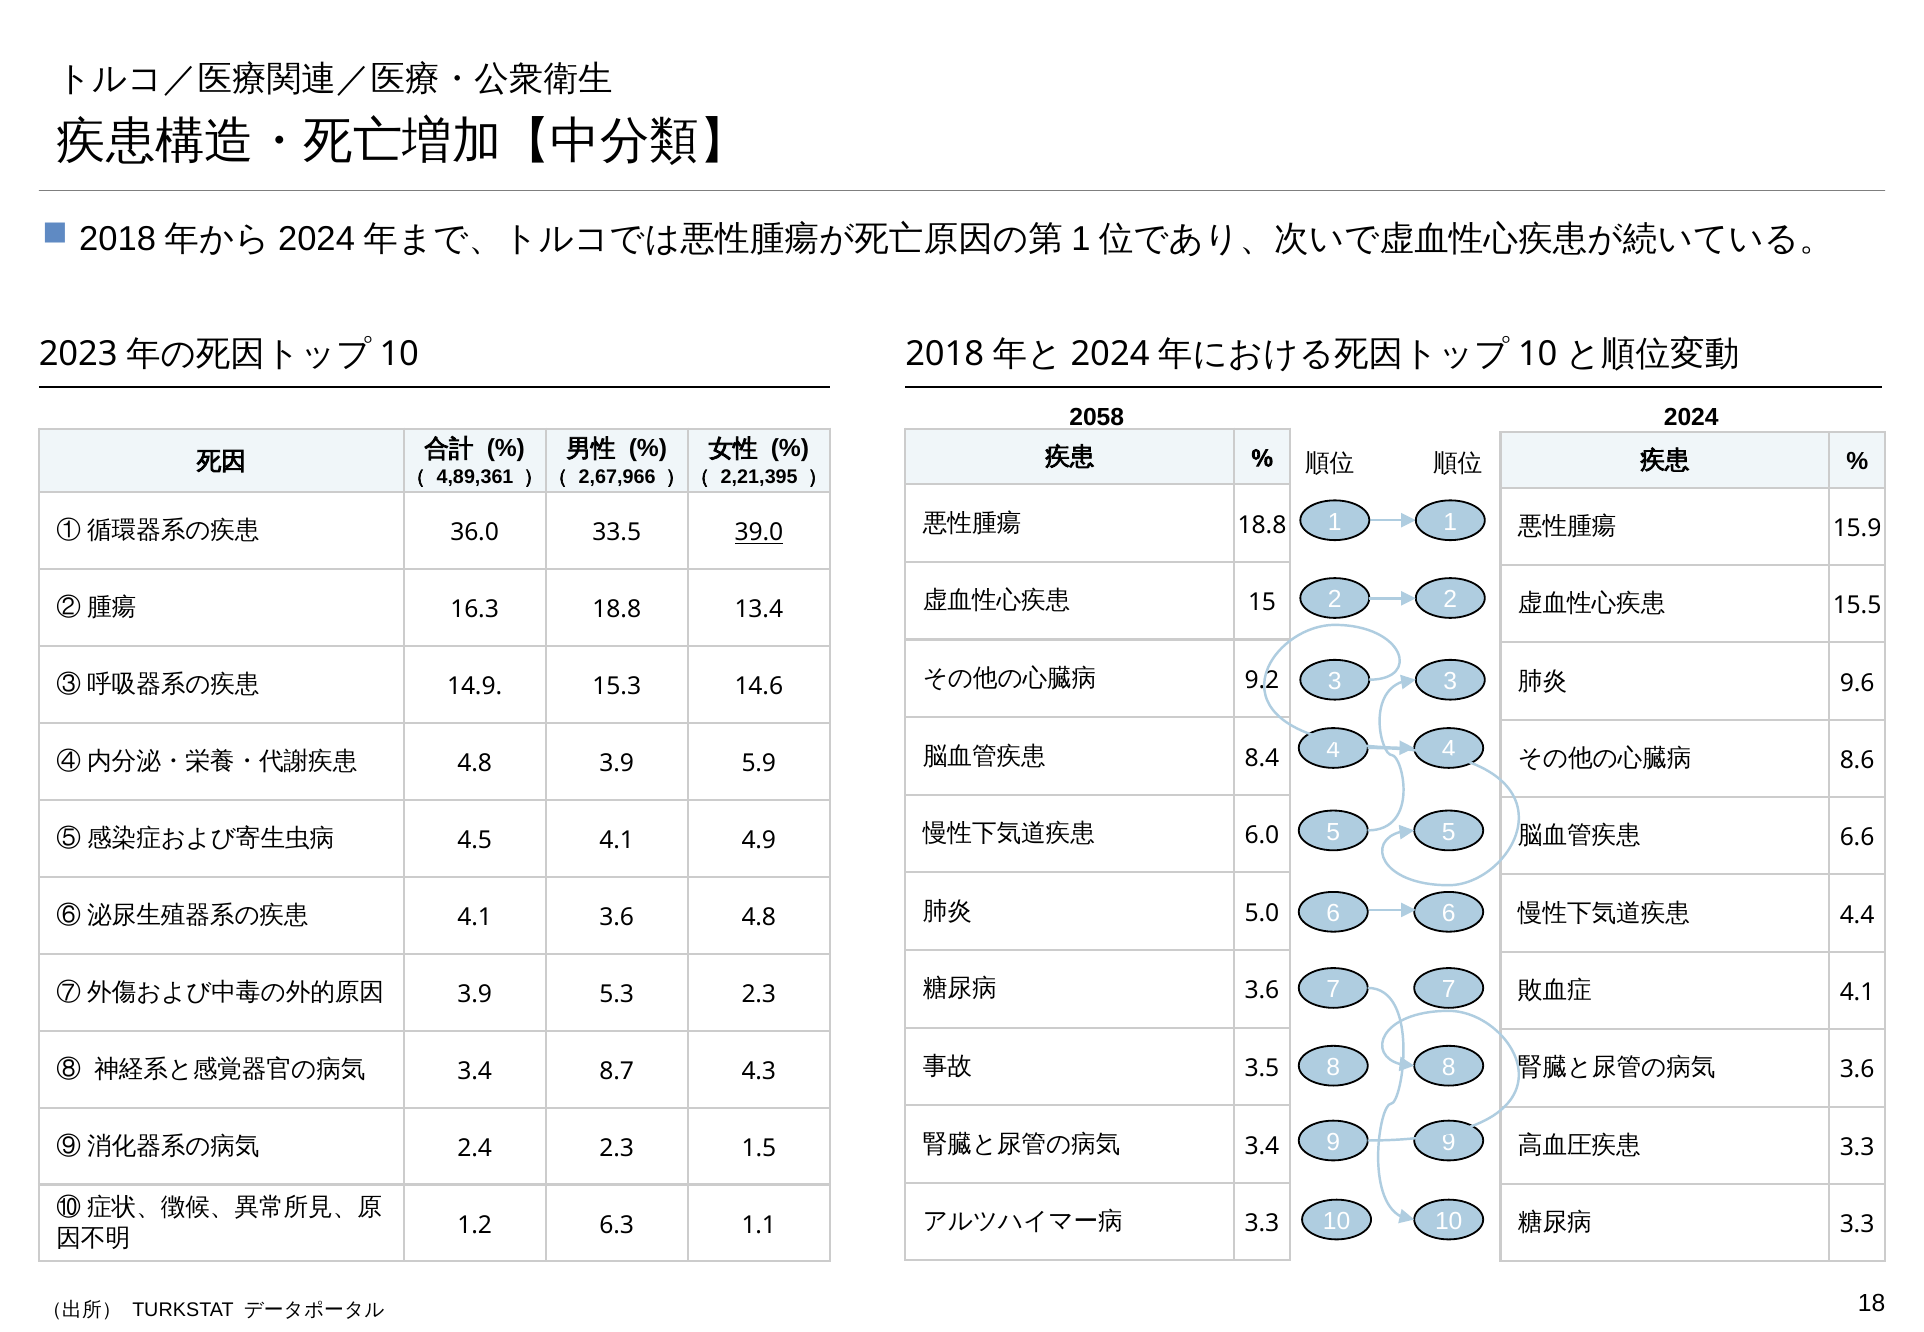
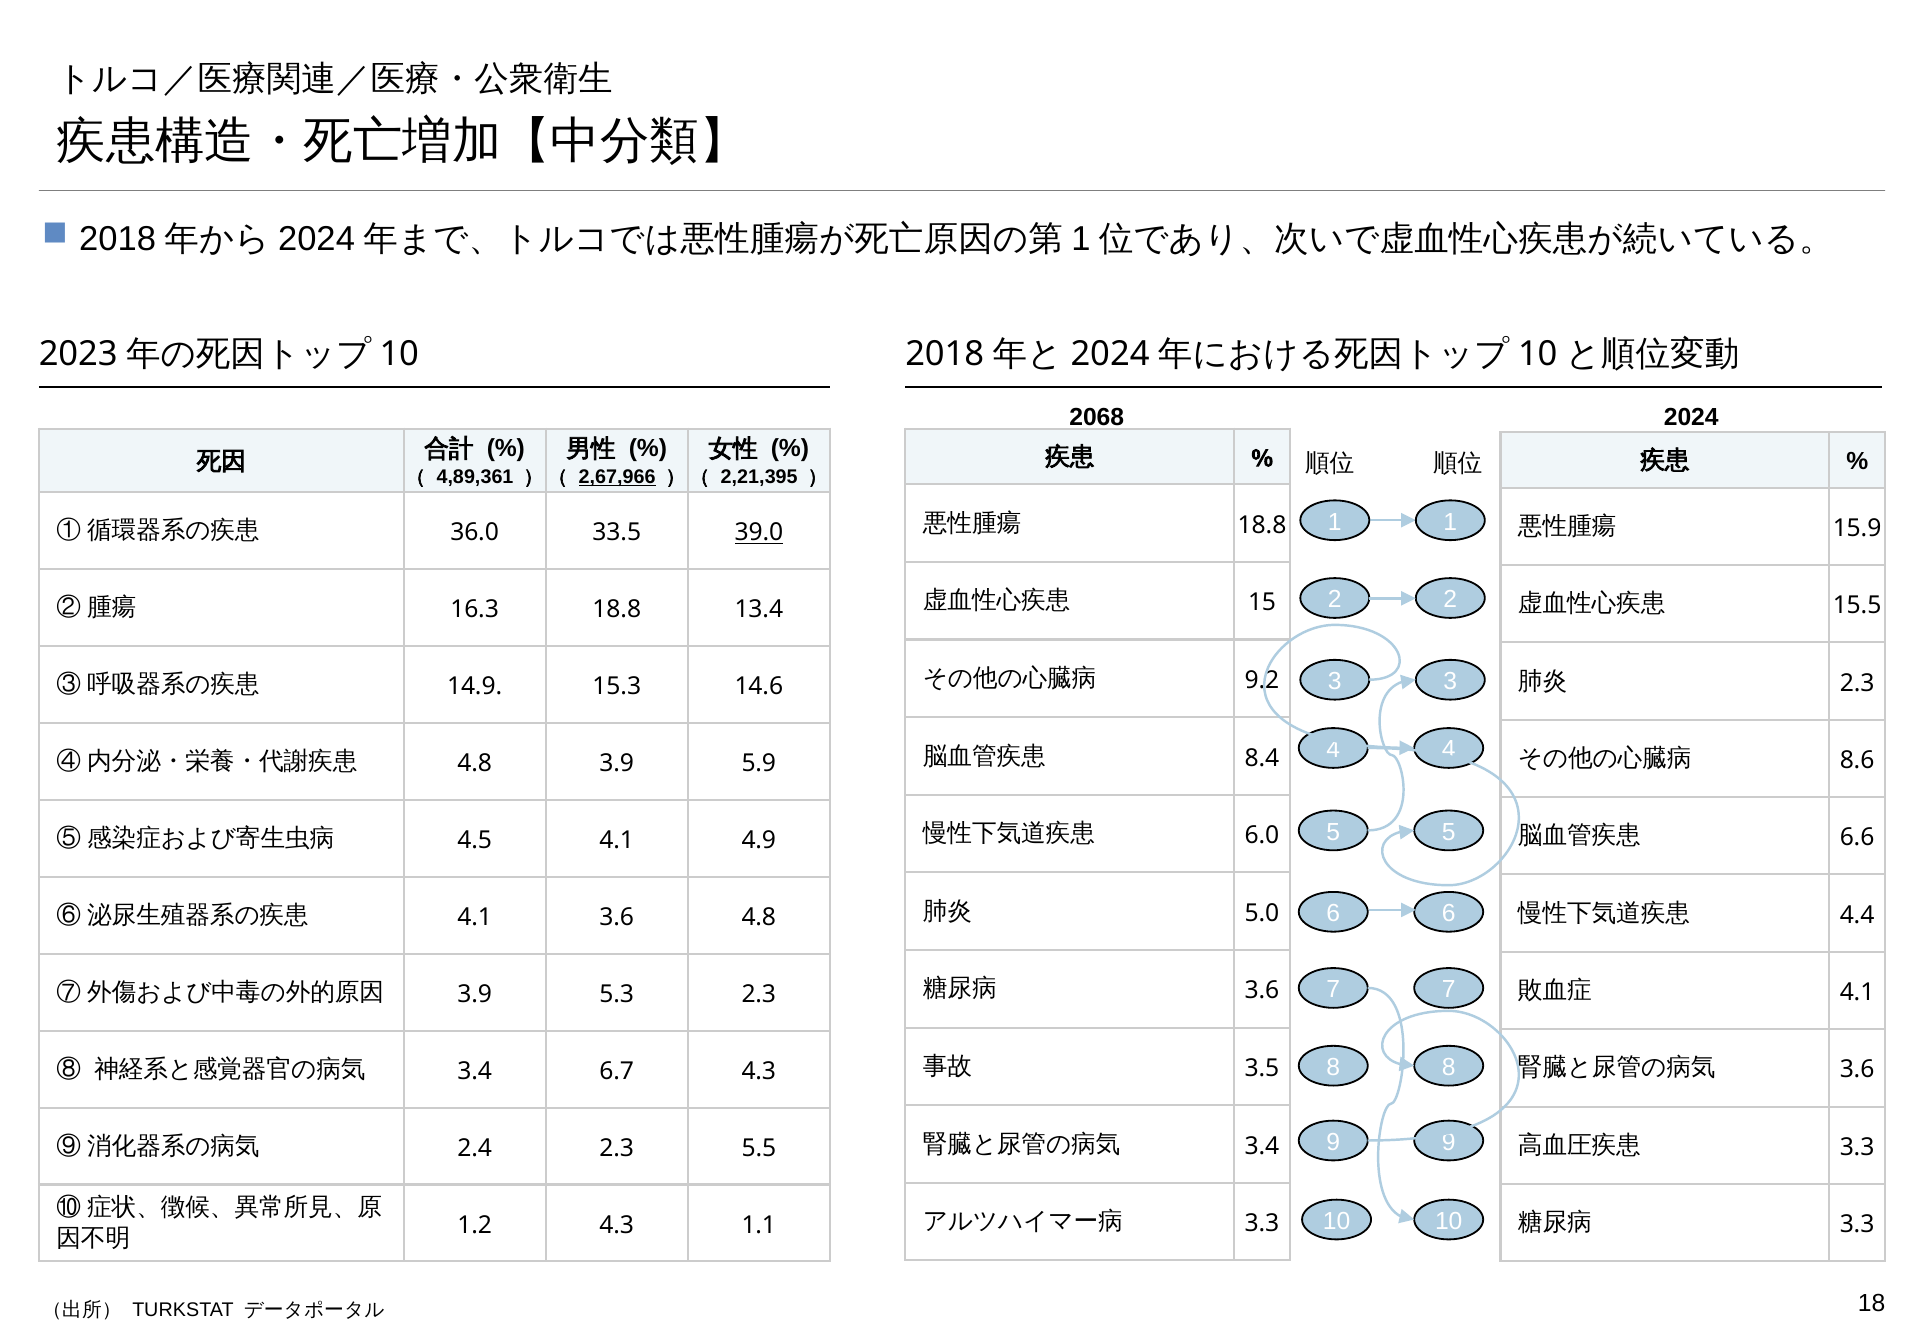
2058: 2058 -> 2068
2,67,966 underline: none -> present
9.6 at (1857, 683): 9.6 -> 2.3
8.7: 8.7 -> 6.7
1.5: 1.5 -> 5.5
1.2 6.3: 6.3 -> 4.3
